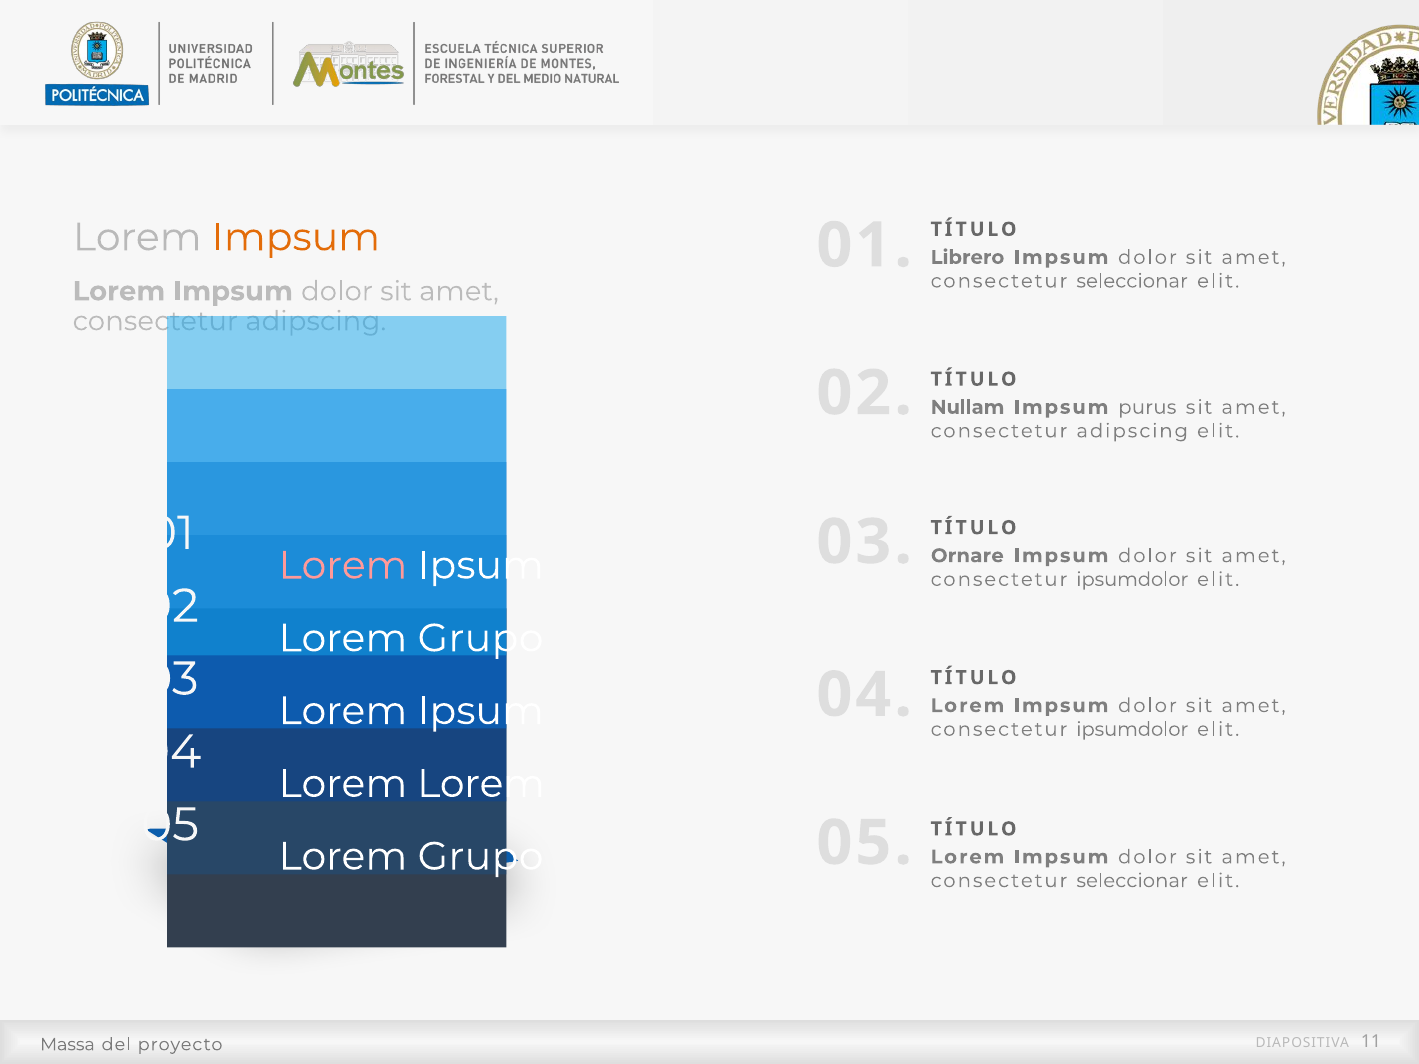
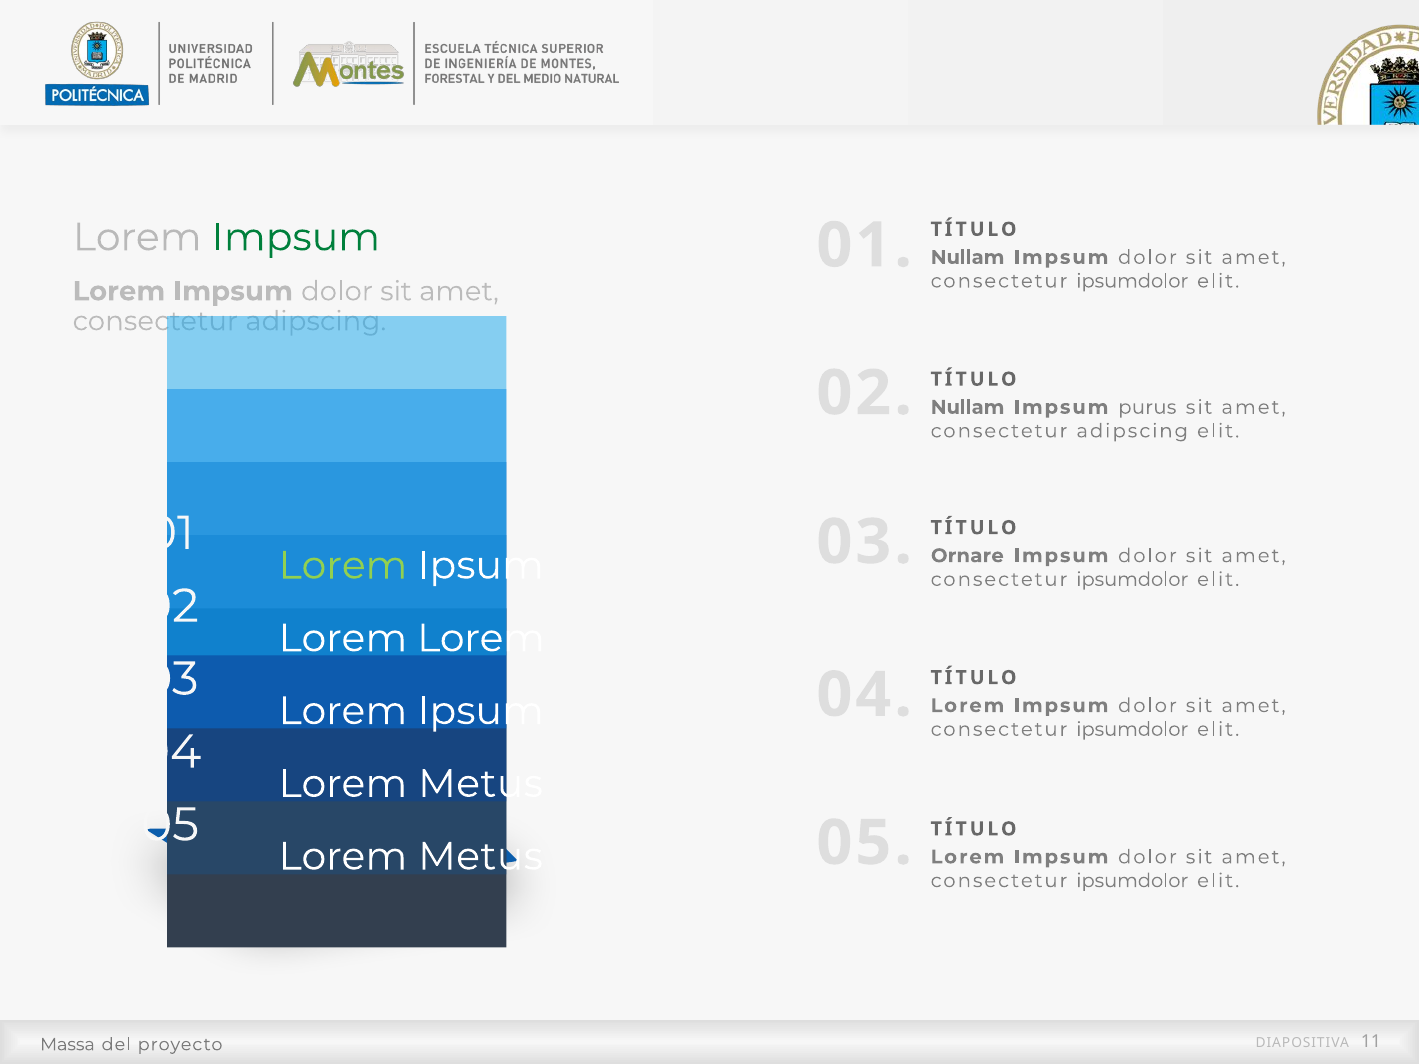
Impsum at (296, 237) colour: orange -> green
Librero at (967, 257): Librero -> Nullam
seleccionar at (1132, 281): seleccionar -> ipsumdolor
Lorem at (343, 566) colour: pink -> light green
Grupo at (481, 638): Grupo -> Lorem
Lorem at (481, 784): Lorem -> Metus
Grupo at (481, 857): Grupo -> Metus
seleccionar at (1132, 881): seleccionar -> ipsumdolor
